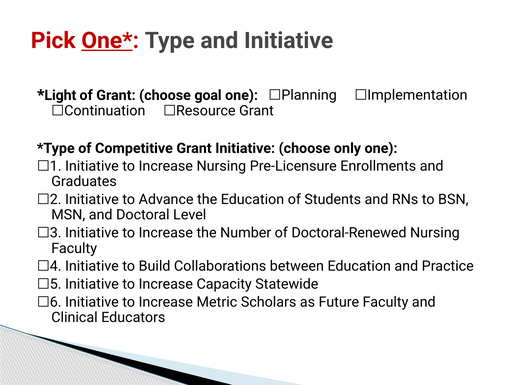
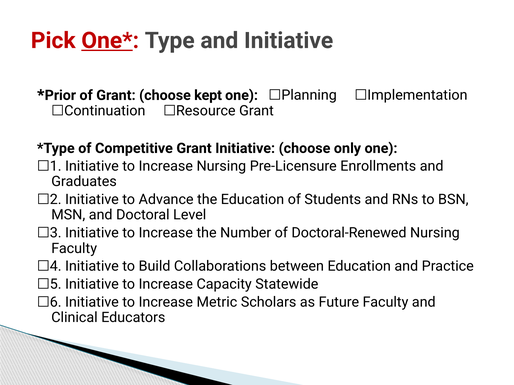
Light: Light -> Prior
goal: goal -> kept
